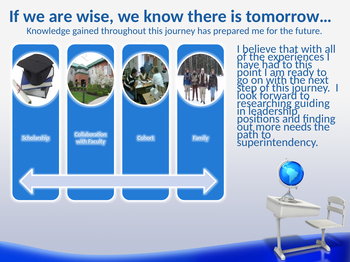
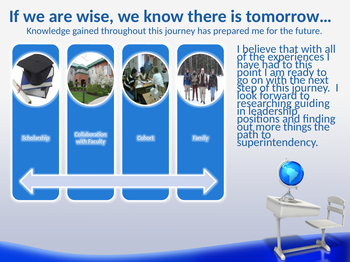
needs: needs -> things
